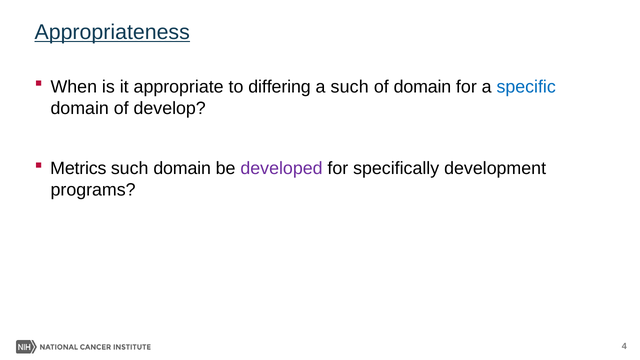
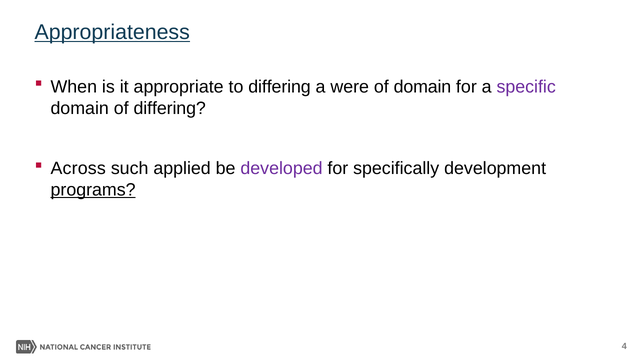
a such: such -> were
specific colour: blue -> purple
of develop: develop -> differing
Metrics: Metrics -> Across
such domain: domain -> applied
programs underline: none -> present
